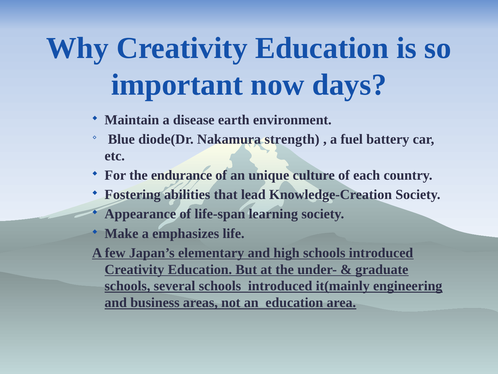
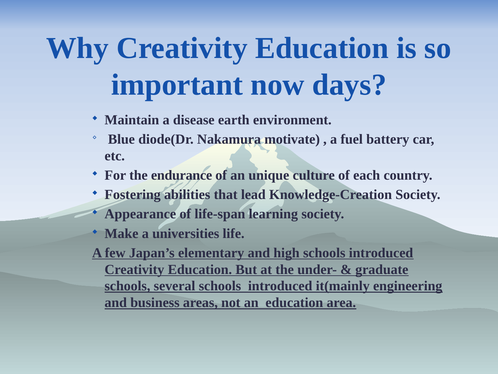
strength: strength -> motivate
emphasizes: emphasizes -> universities
